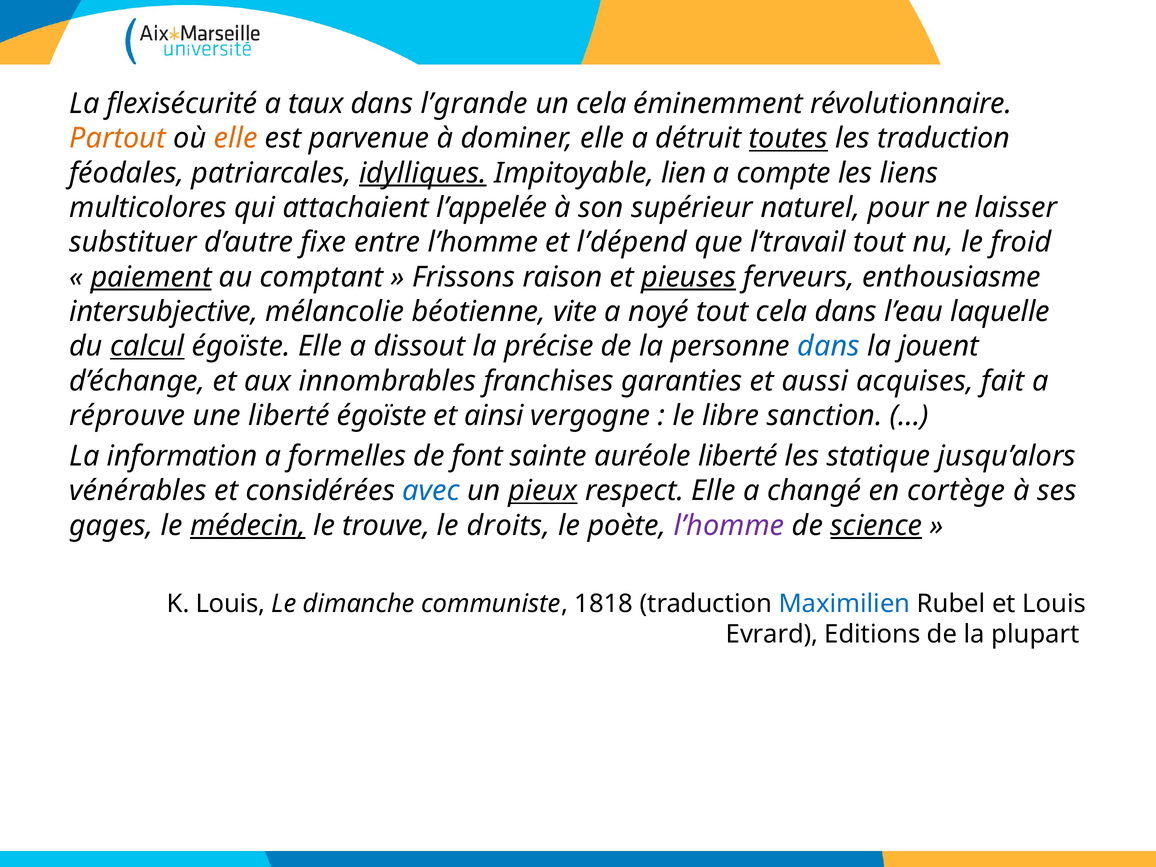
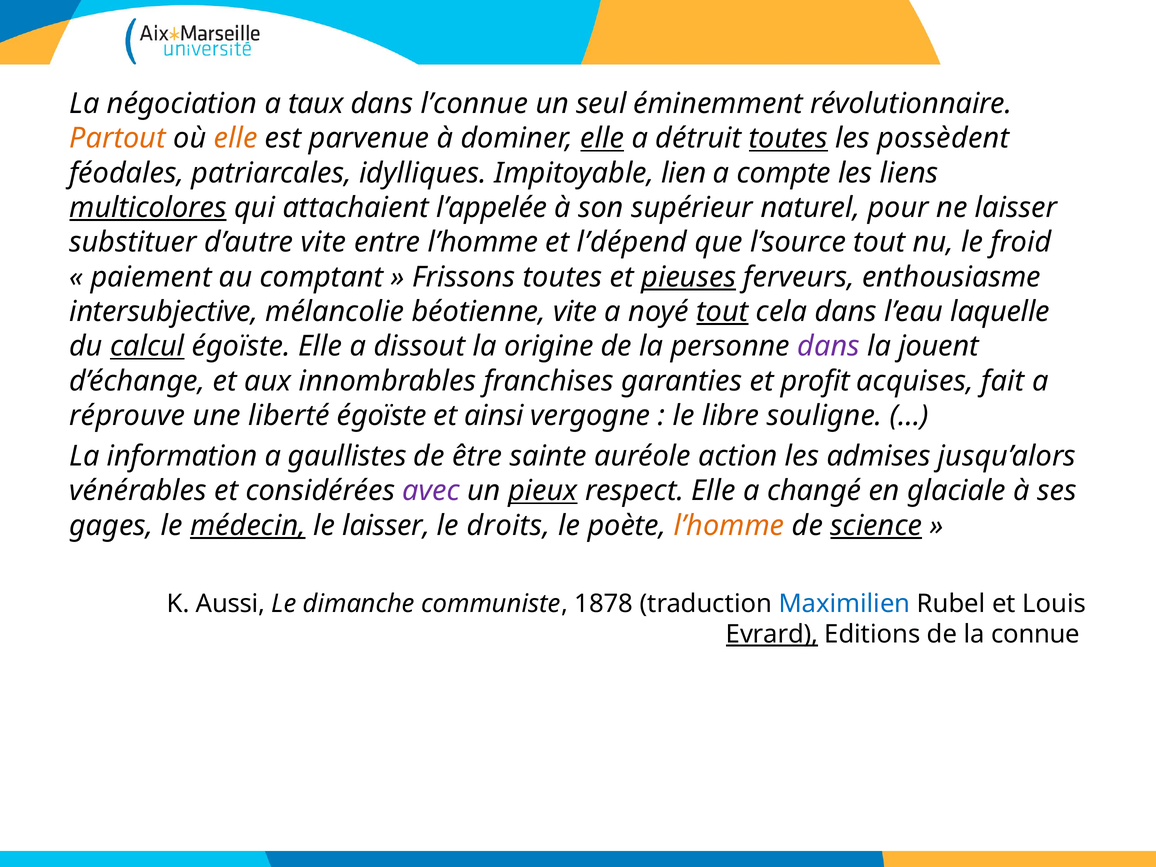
flexisécurité: flexisécurité -> négociation
l’grande: l’grande -> l’connue
un cela: cela -> seul
elle at (602, 138) underline: none -> present
les traduction: traduction -> possèdent
idylliques underline: present -> none
multicolores underline: none -> present
d’autre fixe: fixe -> vite
l’travail: l’travail -> l’source
paiement underline: present -> none
Frissons raison: raison -> toutes
tout at (722, 312) underline: none -> present
précise: précise -> origine
dans at (829, 346) colour: blue -> purple
aussi: aussi -> profit
sanction: sanction -> souligne
formelles: formelles -> gaullistes
font: font -> être
auréole liberté: liberté -> action
statique: statique -> admises
avec colour: blue -> purple
cortège: cortège -> glaciale
le trouve: trouve -> laisser
l’homme at (729, 526) colour: purple -> orange
K Louis: Louis -> Aussi
1818: 1818 -> 1878
Evrard underline: none -> present
plupart: plupart -> connue
